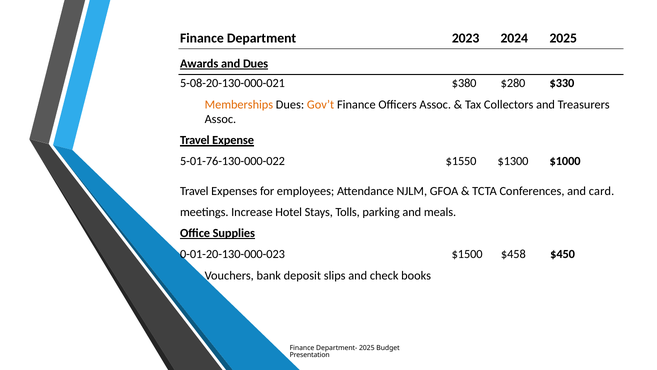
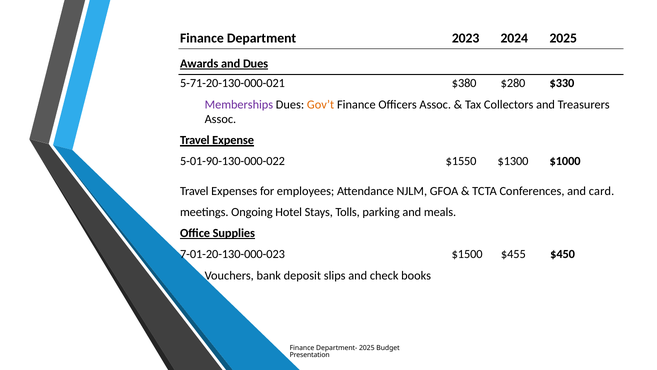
5-08-20-130-000-021: 5-08-20-130-000-021 -> 5-71-20-130-000-021
Memberships colour: orange -> purple
5-01-76-130-000-022: 5-01-76-130-000-022 -> 5-01-90-130-000-022
Increase: Increase -> Ongoing
0-01-20-130-000-023: 0-01-20-130-000-023 -> 7-01-20-130-000-023
$458: $458 -> $455
